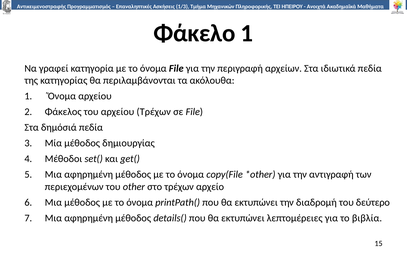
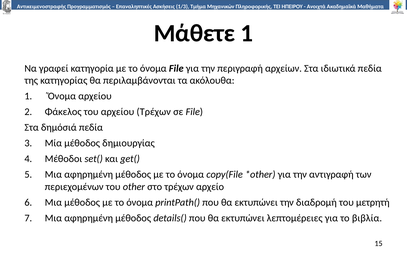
Φάκελο: Φάκελο -> Μάθετε
δεύτερο: δεύτερο -> μετρητή
